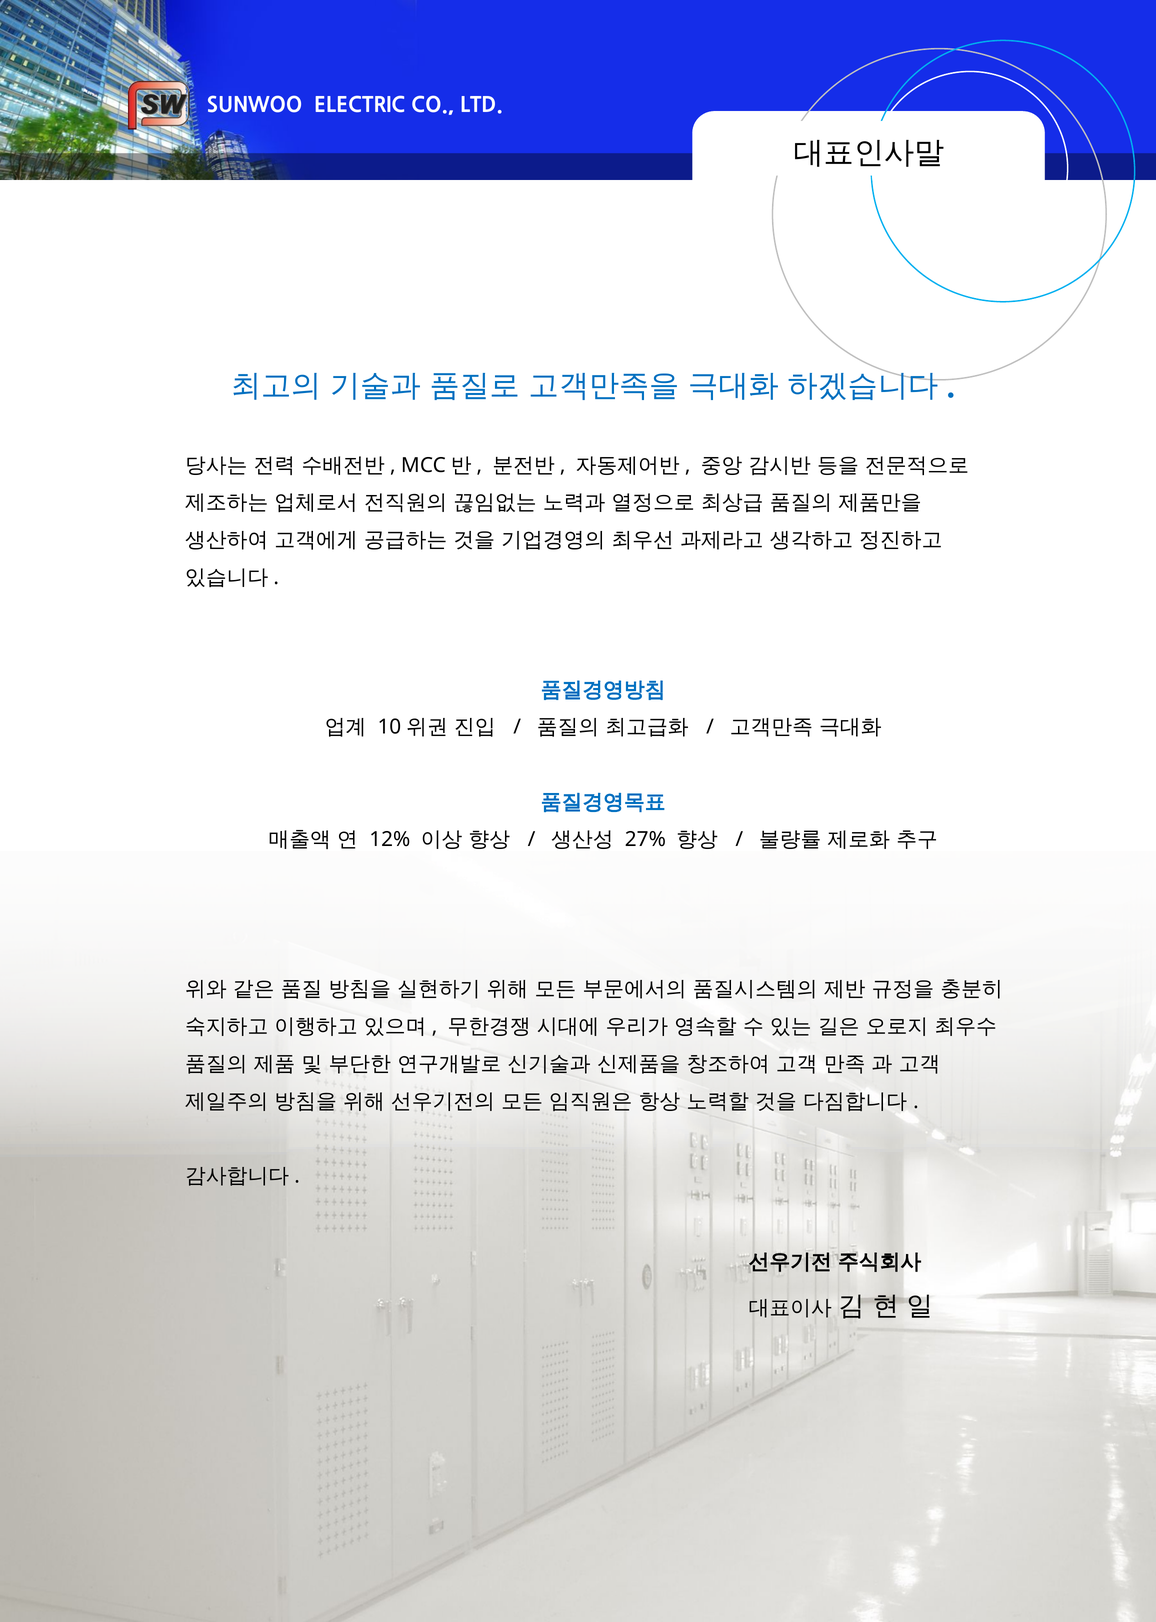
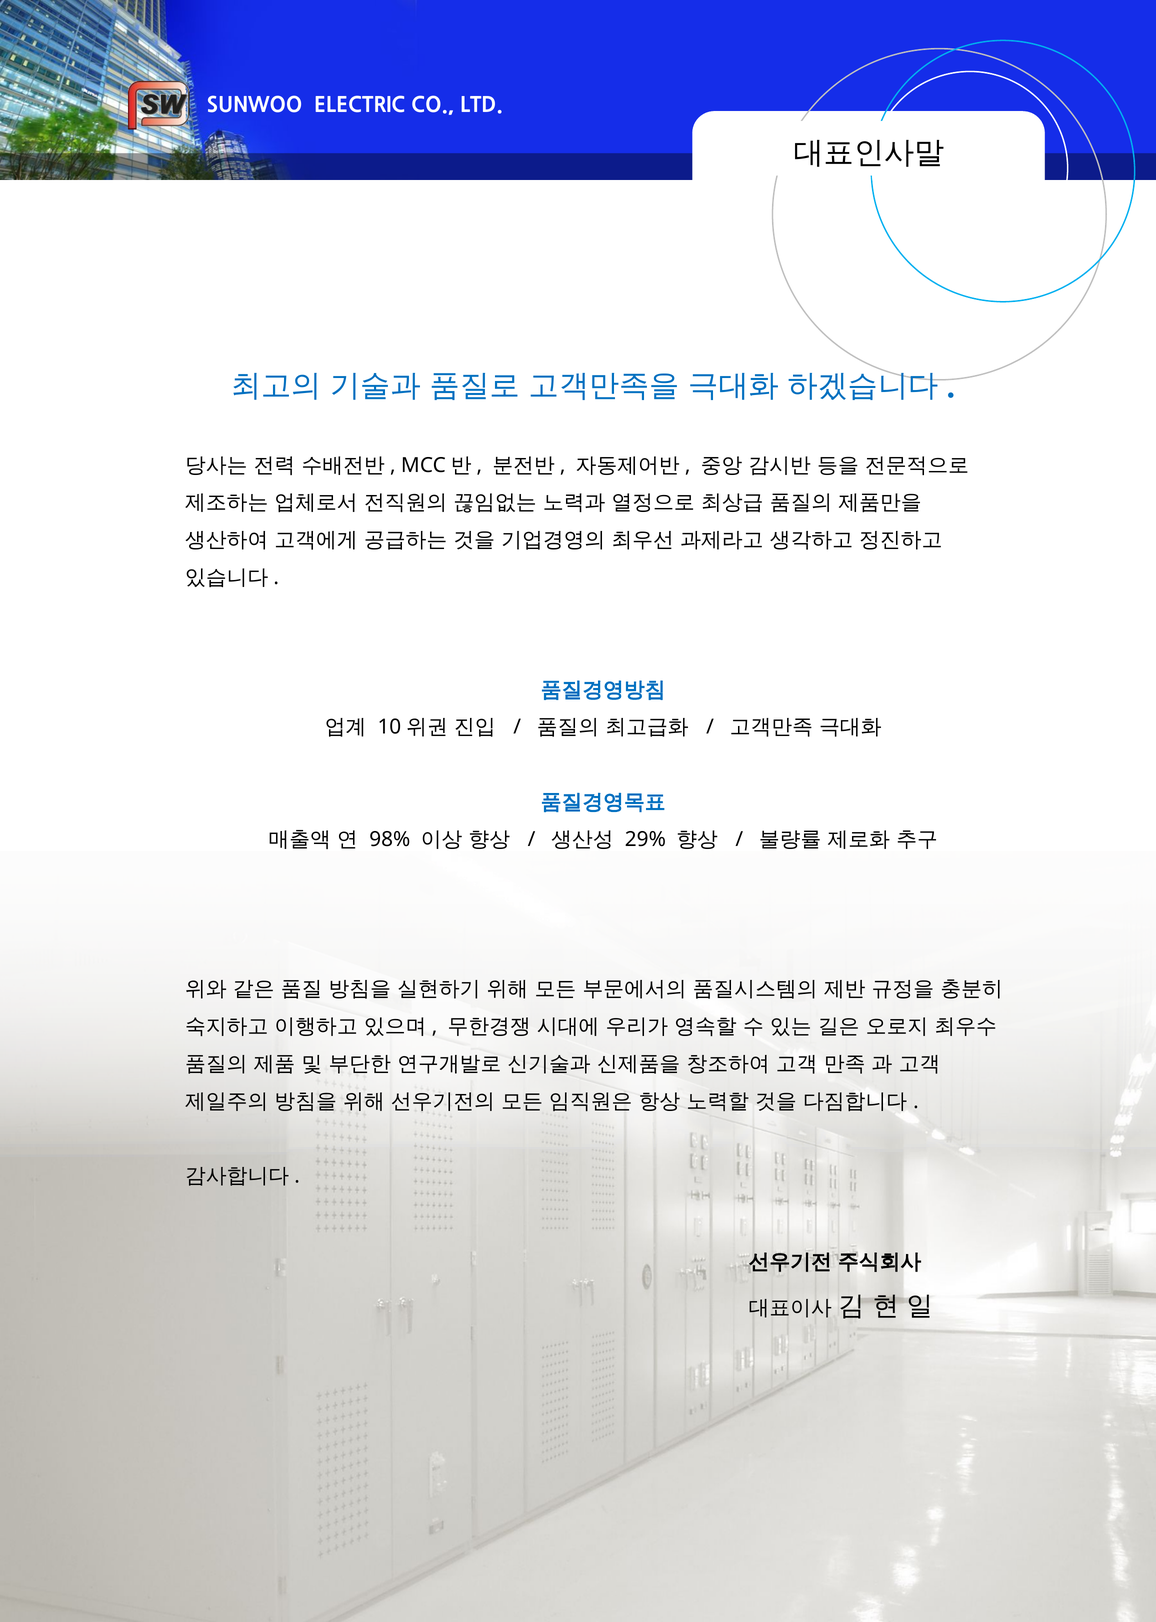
12%: 12% -> 98%
27%: 27% -> 29%
